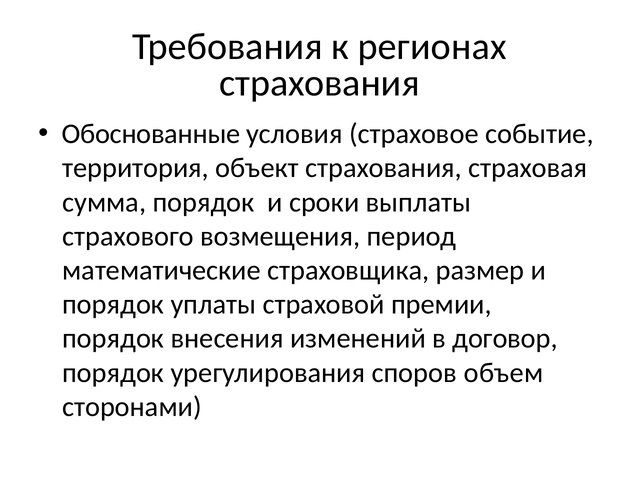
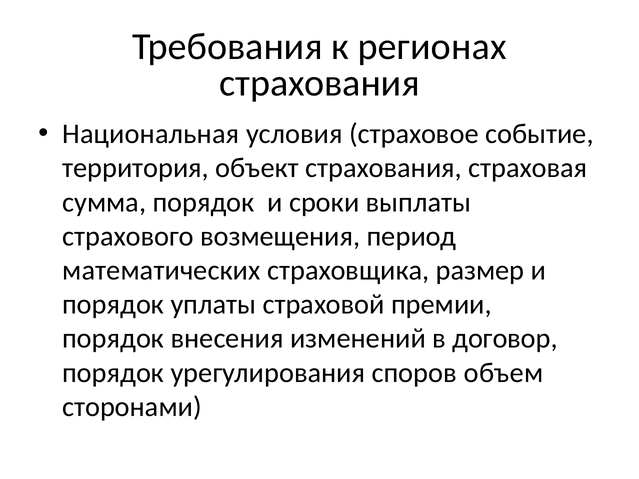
Обоснованные: Обоснованные -> Национальная
математические: математические -> математических
